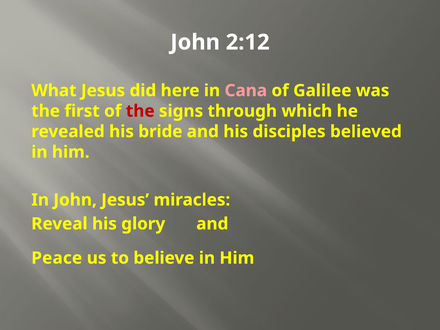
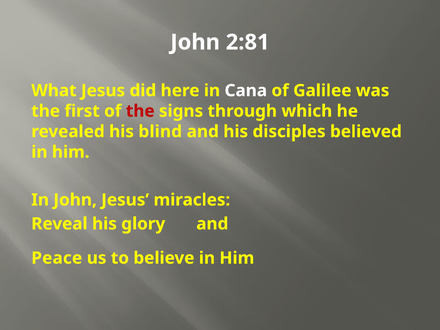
2:12: 2:12 -> 2:81
Cana colour: pink -> white
bride: bride -> blind
